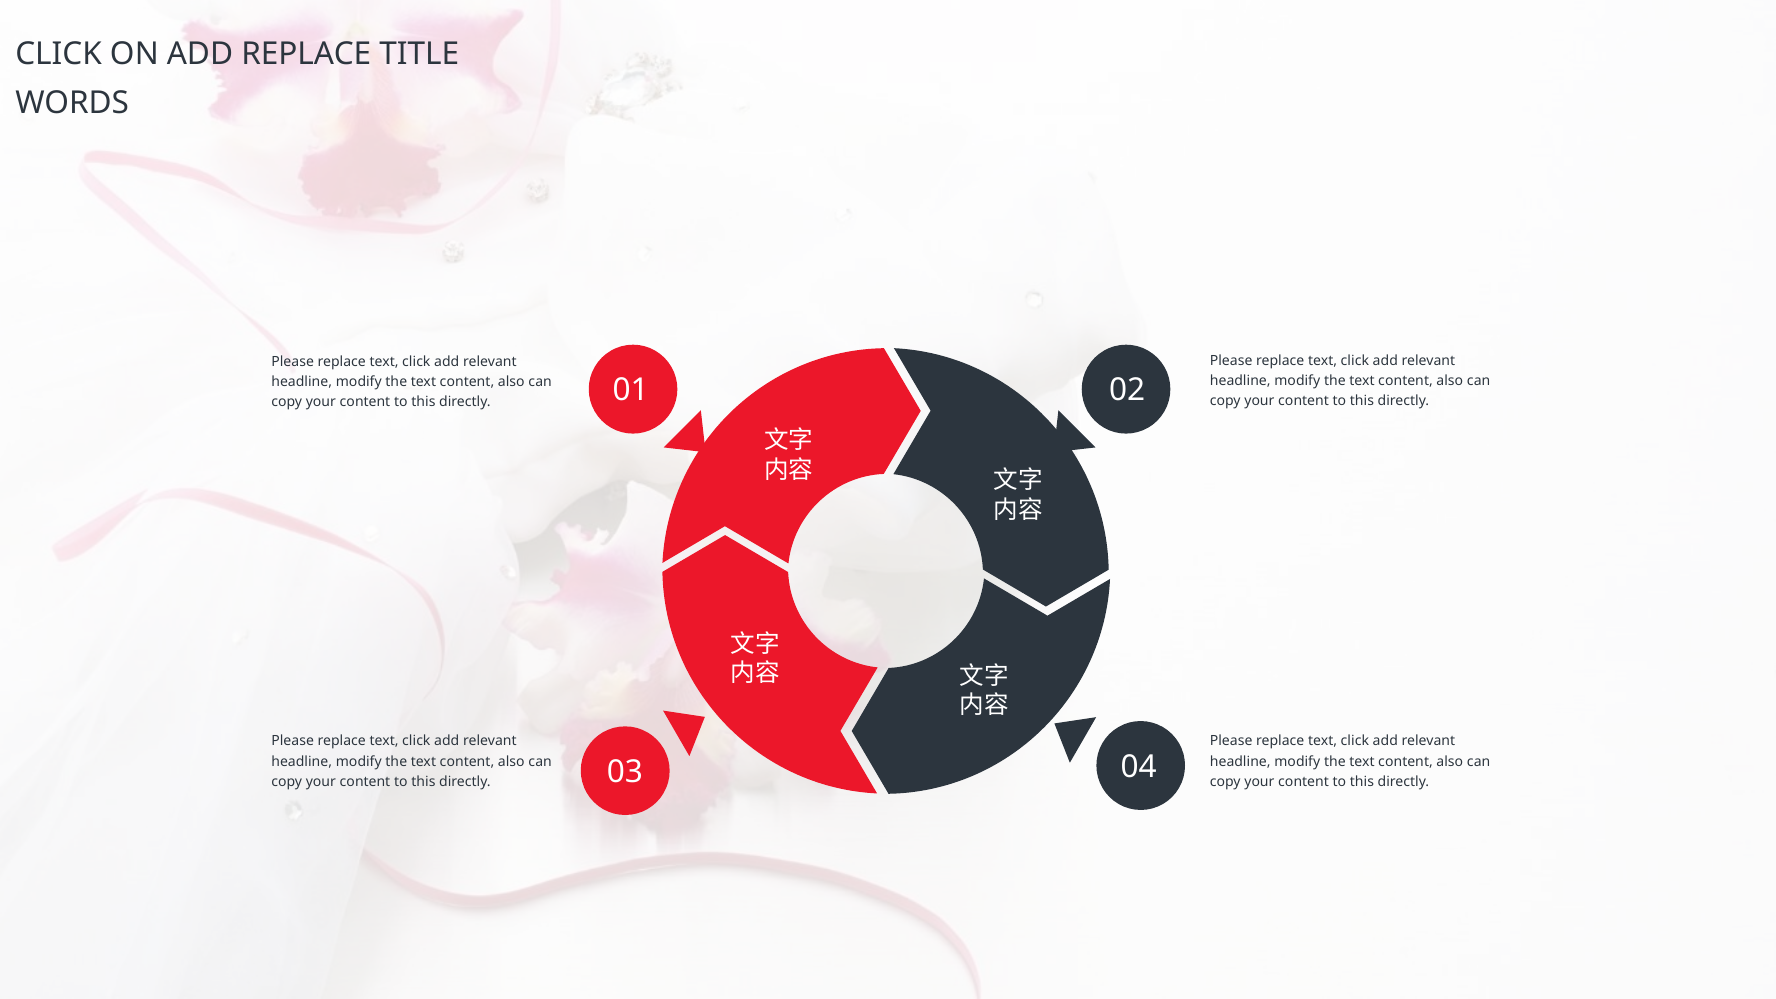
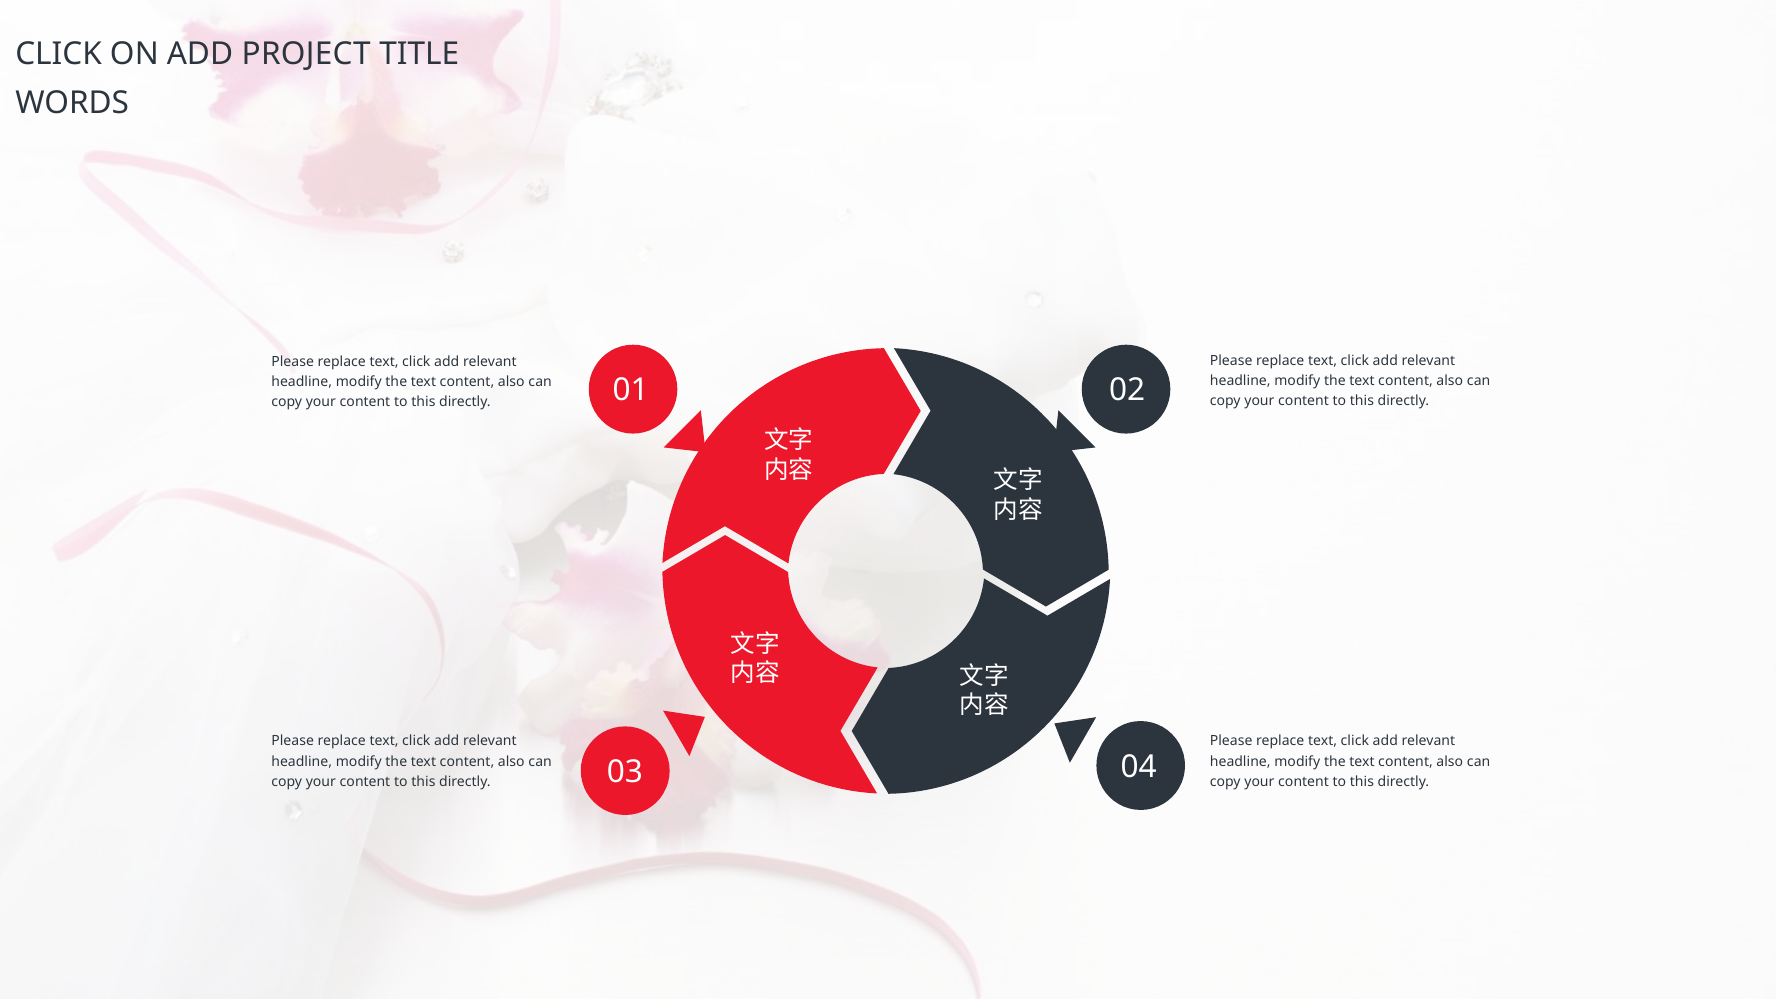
ADD REPLACE: REPLACE -> PROJECT
